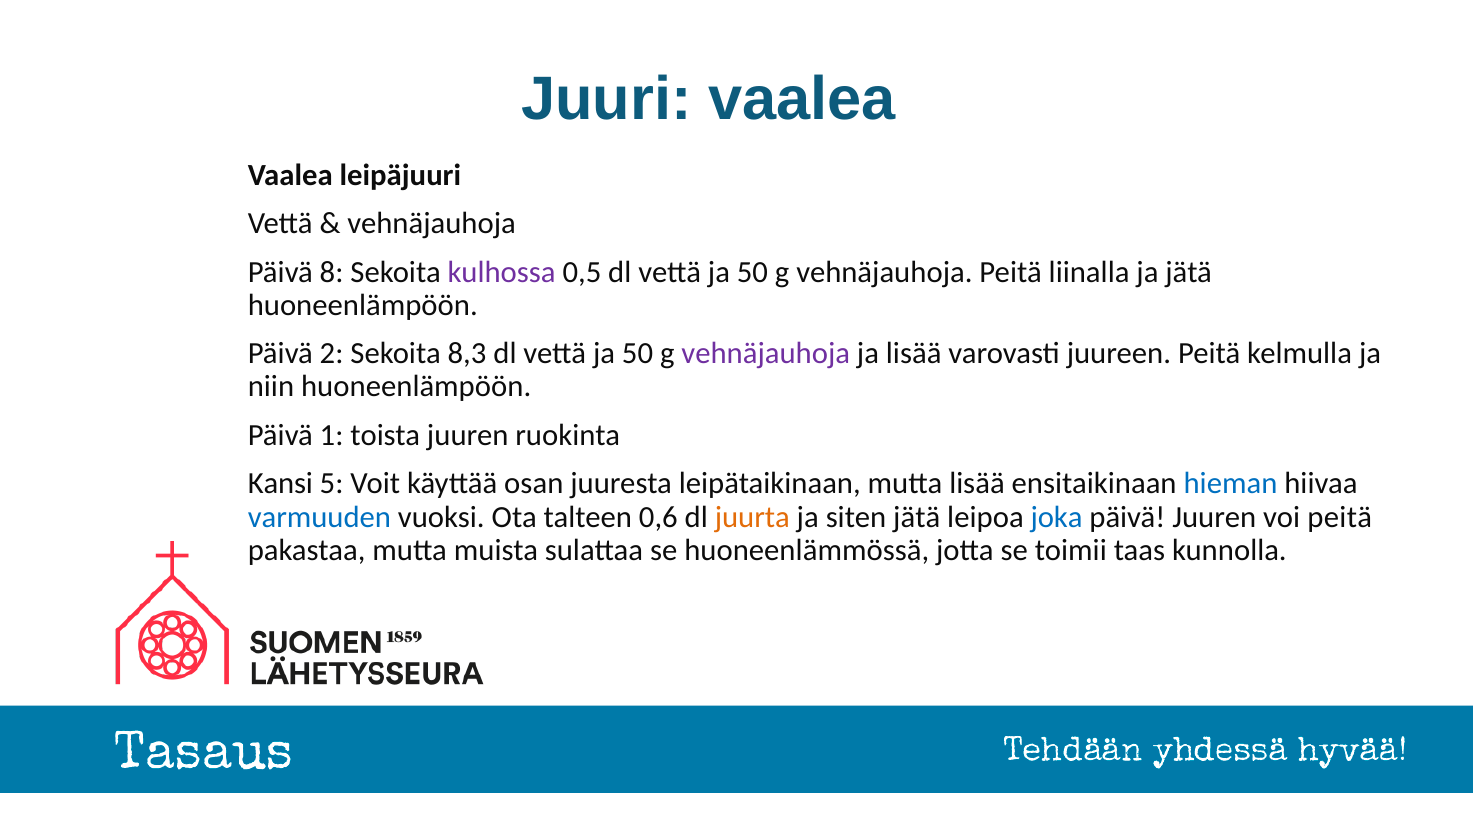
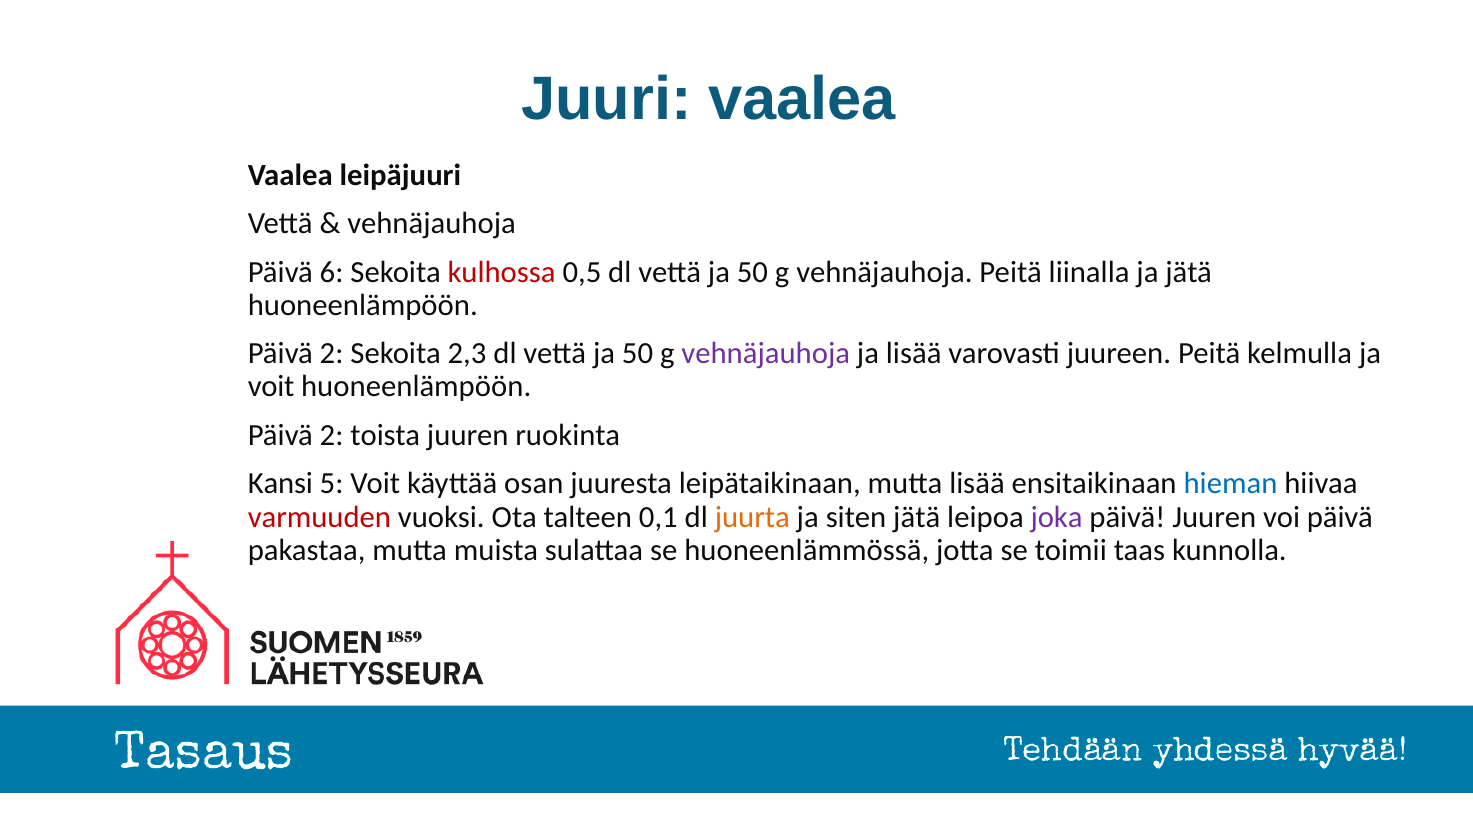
8: 8 -> 6
kulhossa colour: purple -> red
8,3: 8,3 -> 2,3
niin at (271, 387): niin -> voit
1 at (332, 436): 1 -> 2
varmuuden colour: blue -> red
0,6: 0,6 -> 0,1
joka colour: blue -> purple
voi peitä: peitä -> päivä
